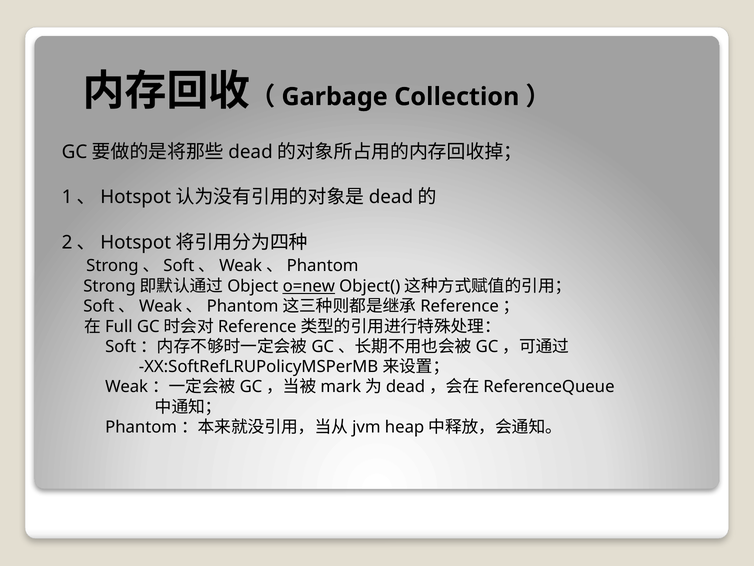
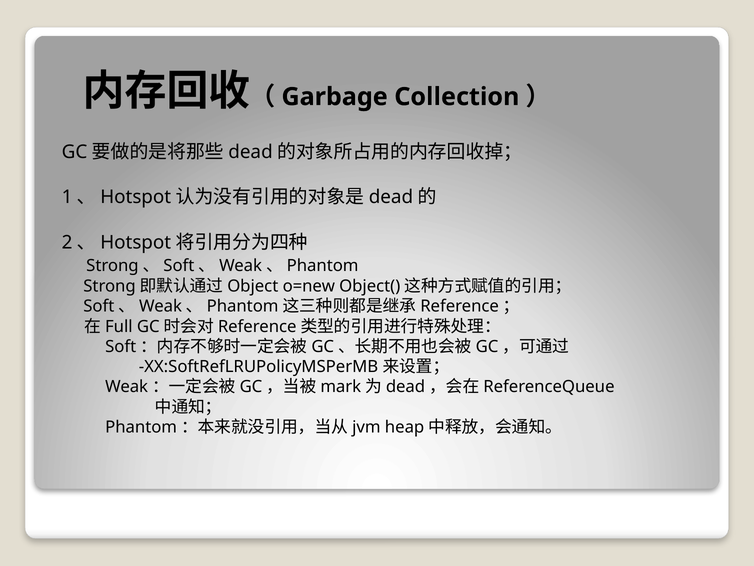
o=new underline: present -> none
